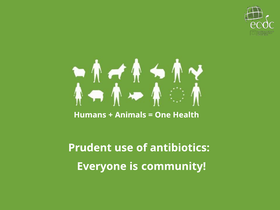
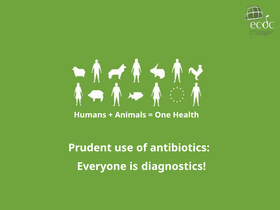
community: community -> diagnostics
